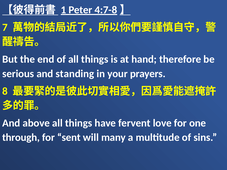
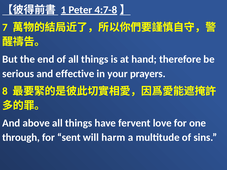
standing: standing -> effective
many: many -> harm
